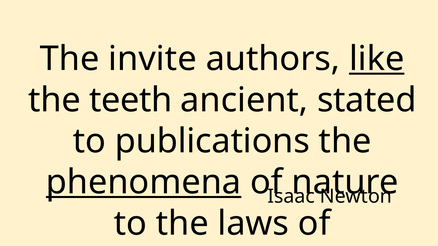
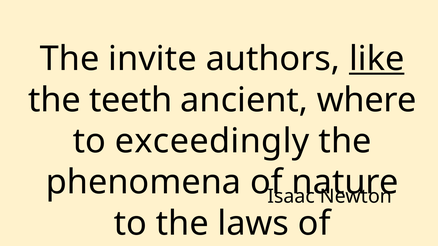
stated: stated -> where
publications: publications -> exceedingly
phenomena underline: present -> none
